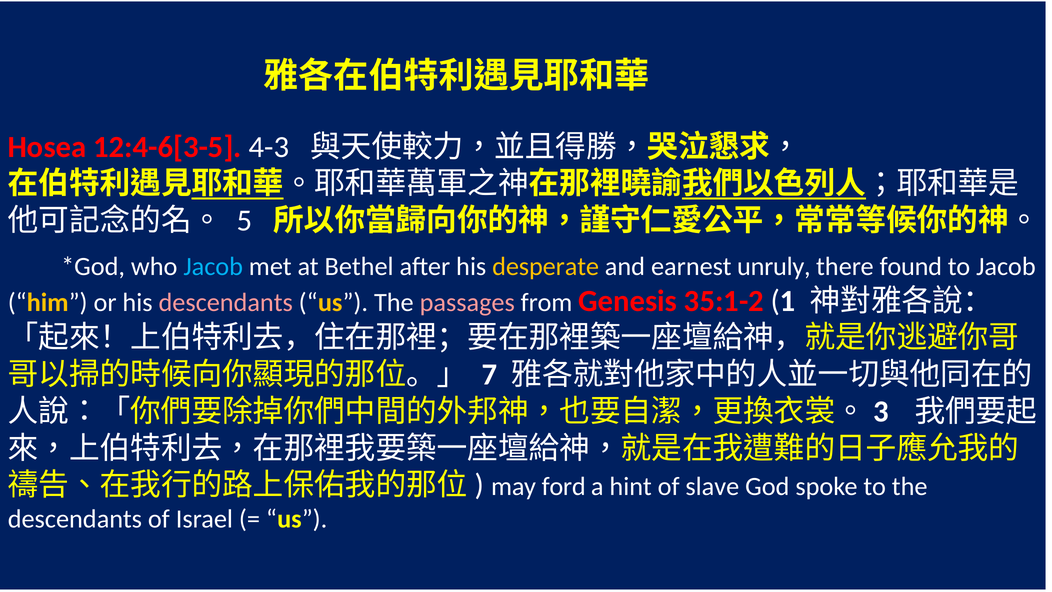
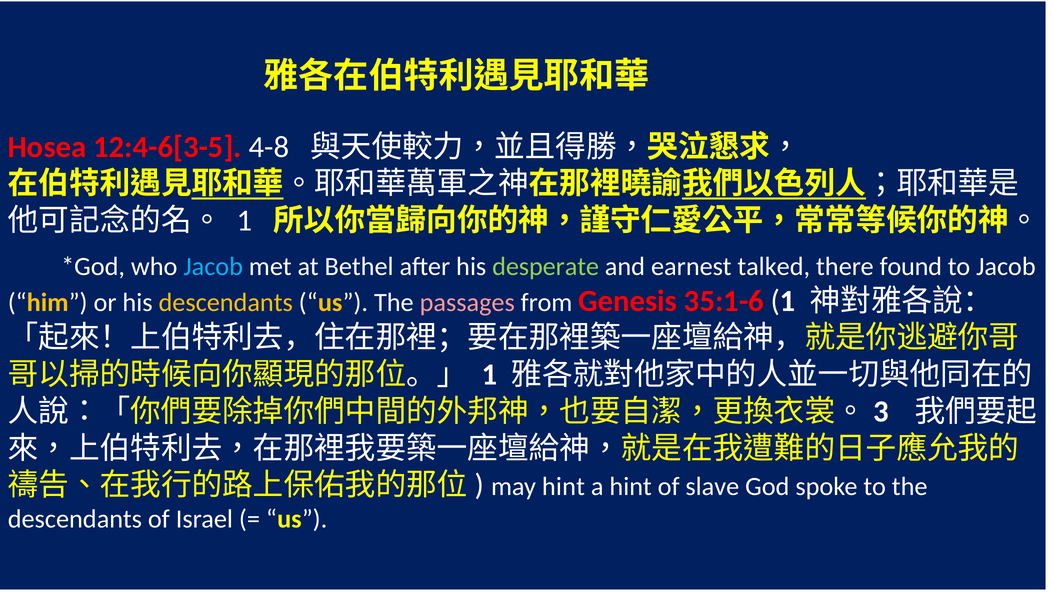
4-3: 4-3 -> 4-8
5 at (244, 221): 5 -> 1
desperate colour: yellow -> light green
unruly: unruly -> talked
descendants at (226, 302) colour: pink -> yellow
35:1-2: 35:1-2 -> 35:1-6
7 at (489, 375): 7 -> 1
may ford: ford -> hint
